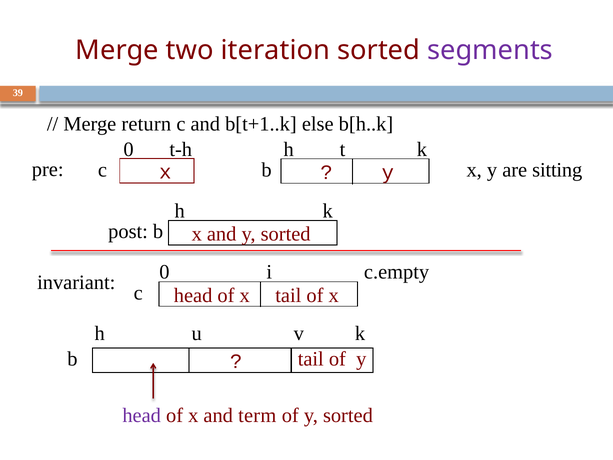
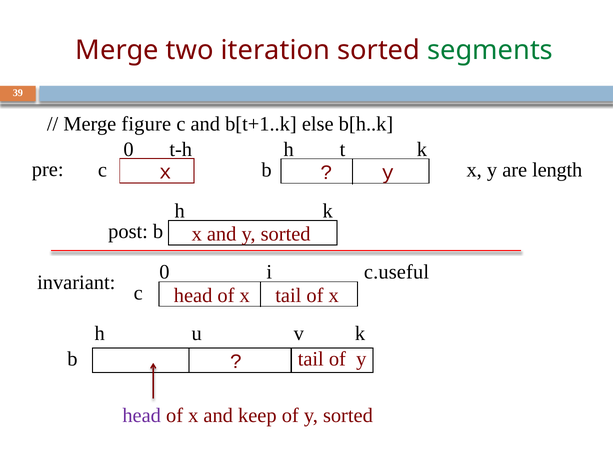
segments colour: purple -> green
return: return -> figure
sitting: sitting -> length
c.empty: c.empty -> c.useful
term: term -> keep
